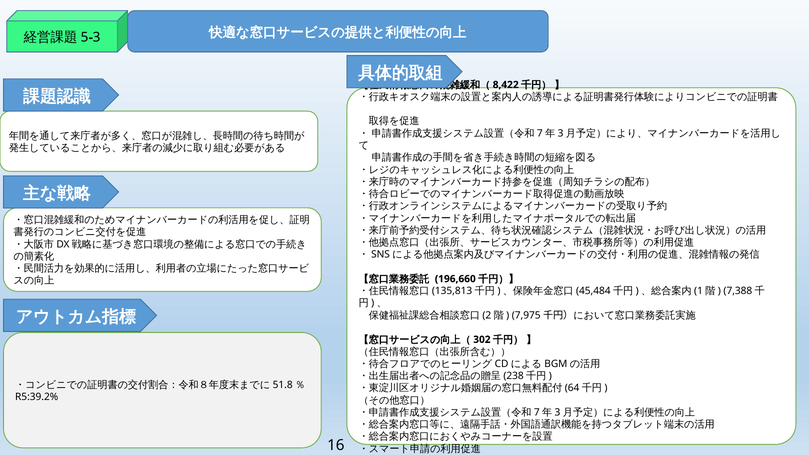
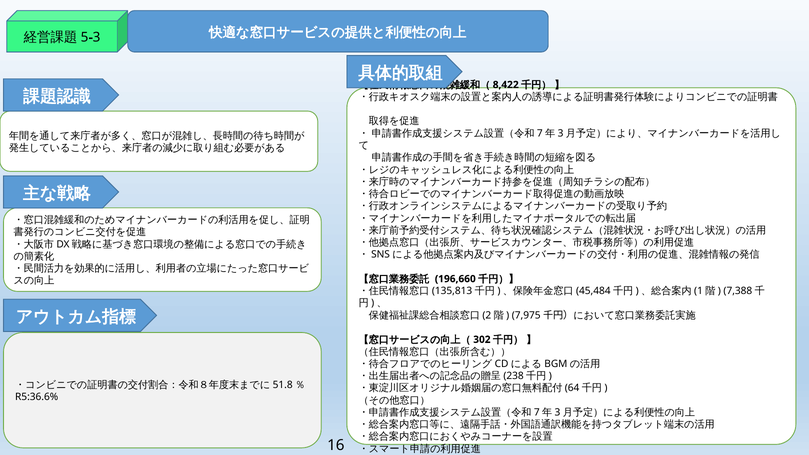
R5:39.2%: R5:39.2% -> R5:36.6%
